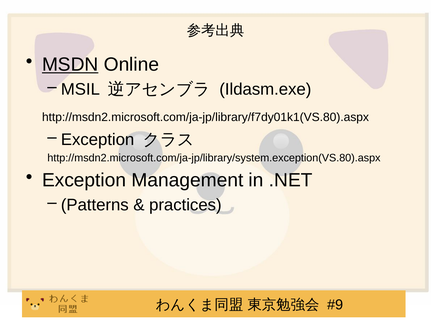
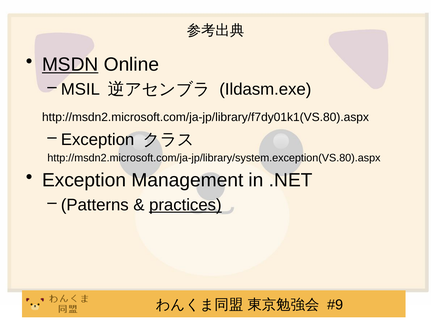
practices underline: none -> present
